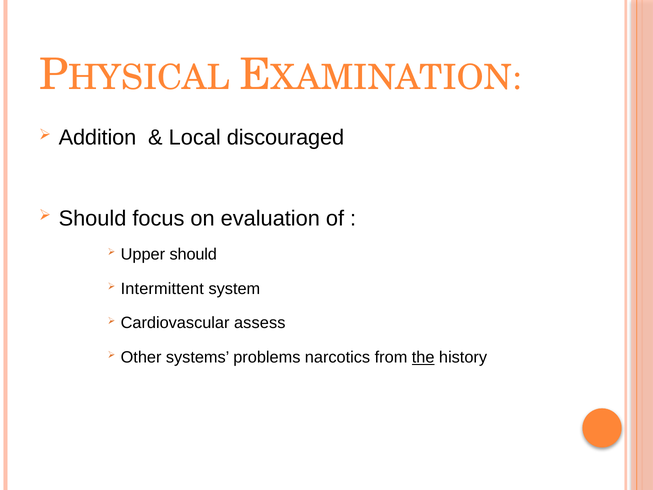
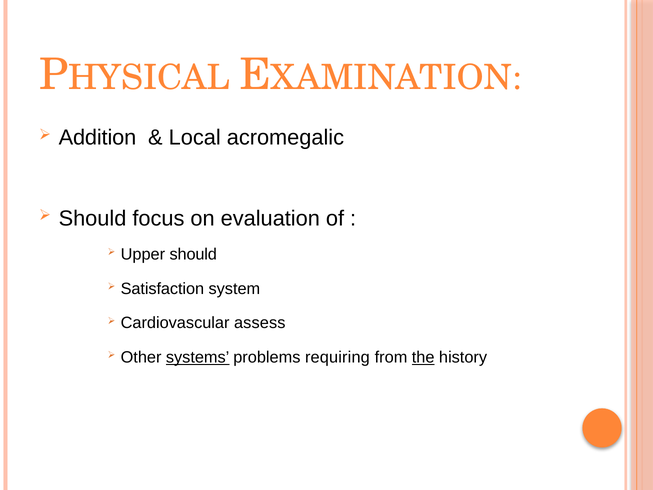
discouraged: discouraged -> acromegalic
Intermittent: Intermittent -> Satisfaction
systems underline: none -> present
narcotics: narcotics -> requiring
